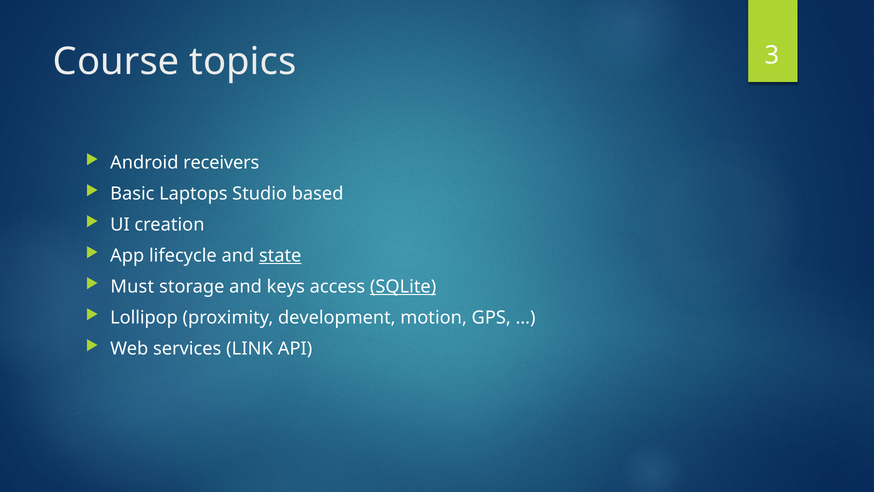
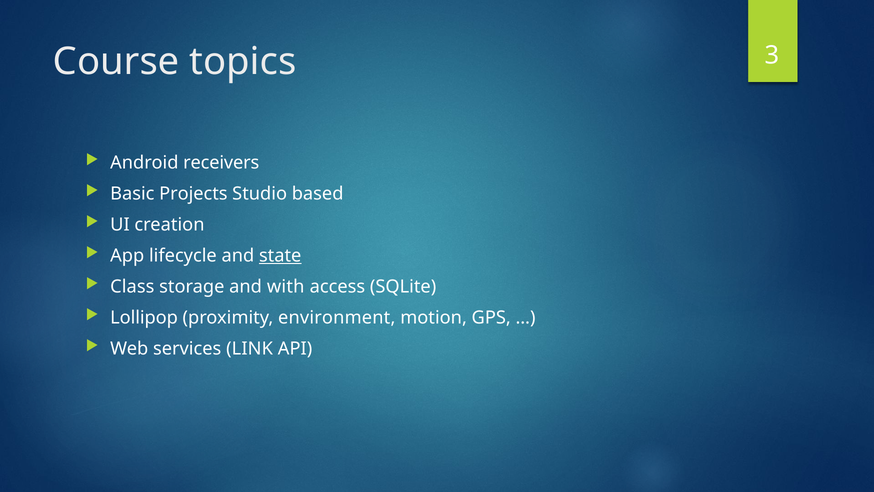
Laptops: Laptops -> Projects
Must: Must -> Class
keys: keys -> with
SQLite underline: present -> none
development: development -> environment
